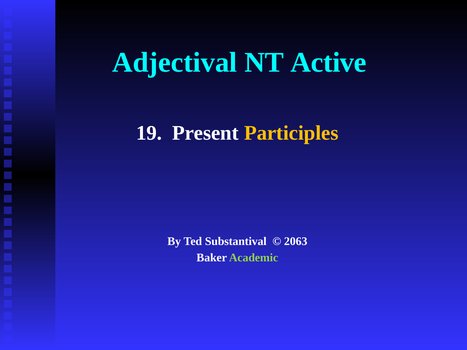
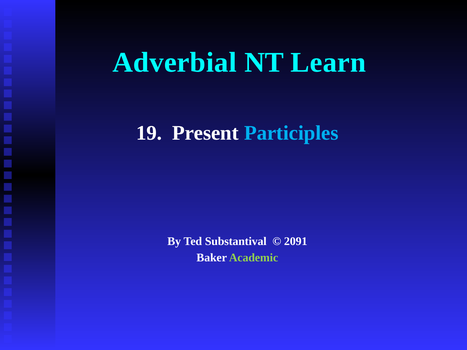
Adjectival: Adjectival -> Adverbial
Active: Active -> Learn
Participles colour: yellow -> light blue
2063: 2063 -> 2091
